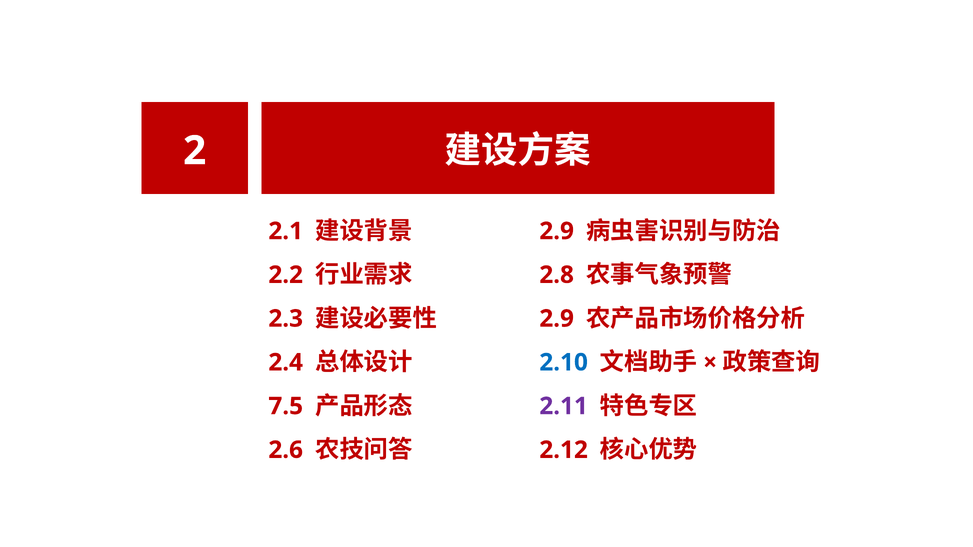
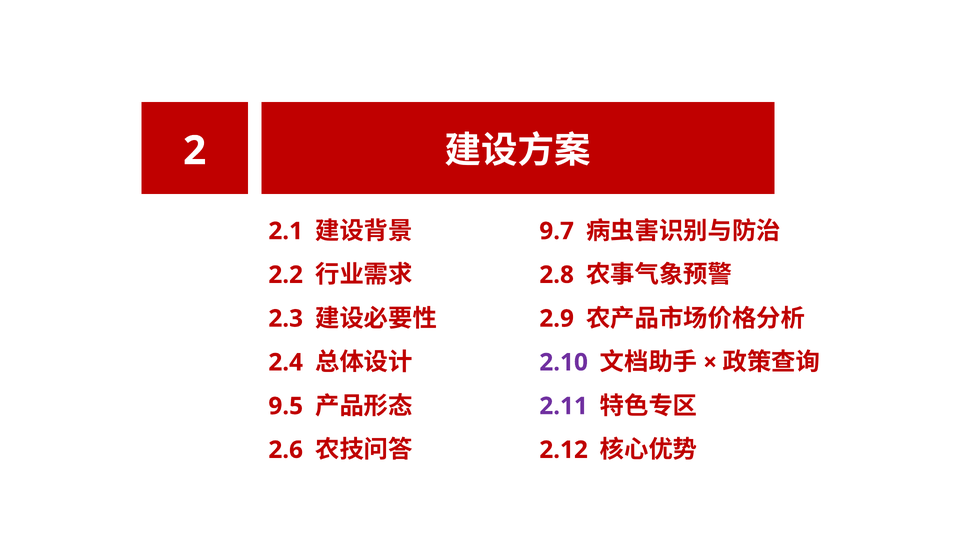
2.9 at (557, 231): 2.9 -> 9.7
2.10 colour: blue -> purple
7.5: 7.5 -> 9.5
